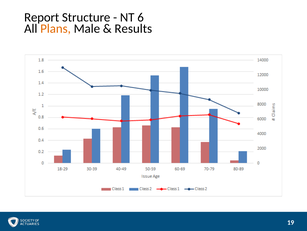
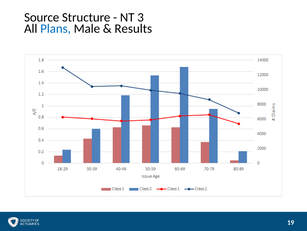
Report: Report -> Source
6: 6 -> 3
Plans colour: orange -> blue
